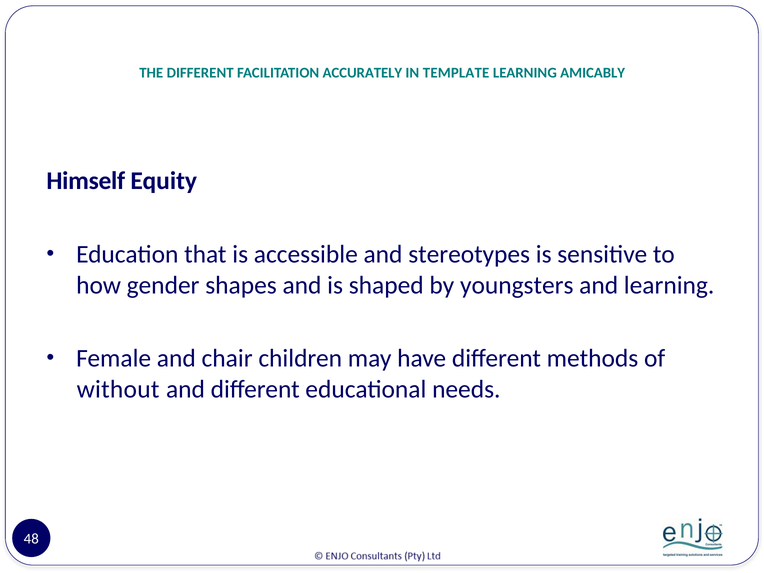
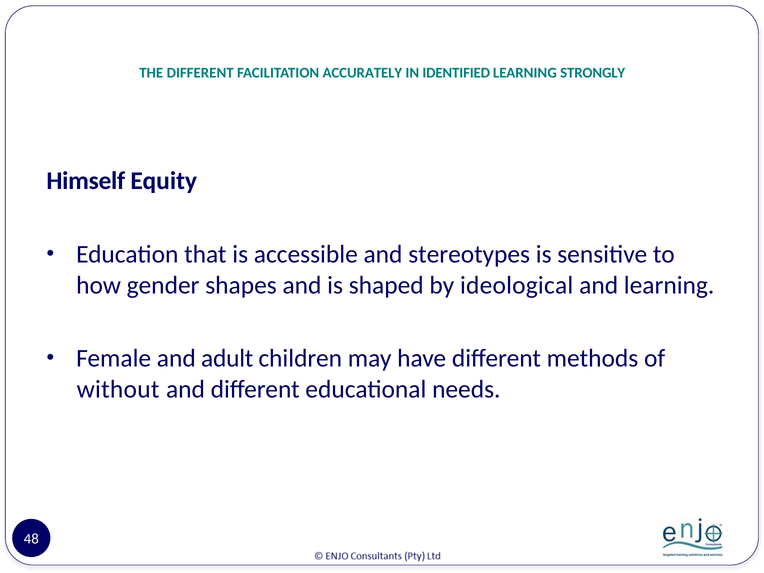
TEMPLATE: TEMPLATE -> IDENTIFIED
AMICABLY: AMICABLY -> STRONGLY
youngsters: youngsters -> ideological
chair: chair -> adult
